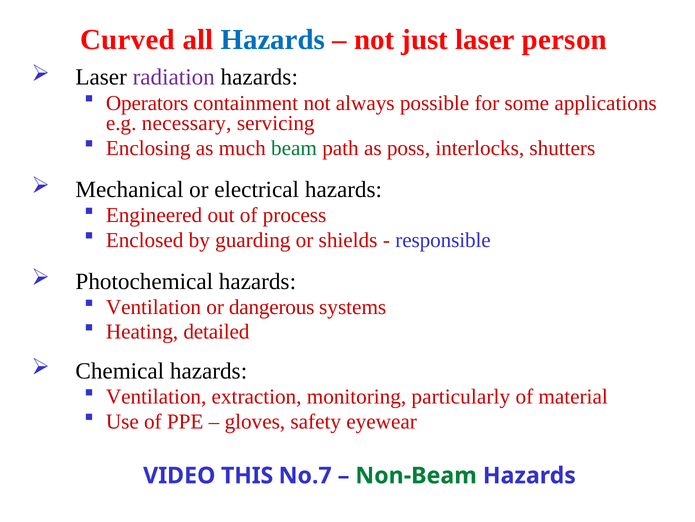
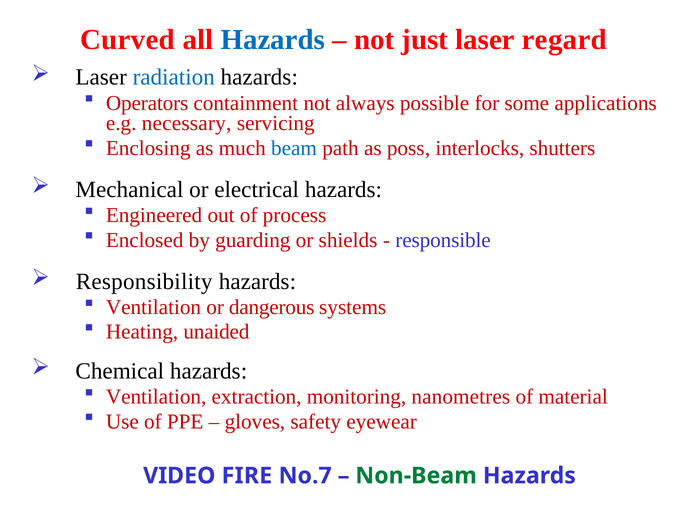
person: person -> regard
radiation colour: purple -> blue
beam colour: green -> blue
Photochemical: Photochemical -> Responsibility
detailed: detailed -> unaided
particularly: particularly -> nanometres
THIS: THIS -> FIRE
